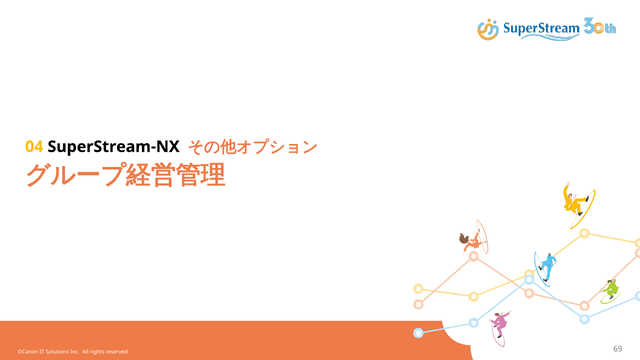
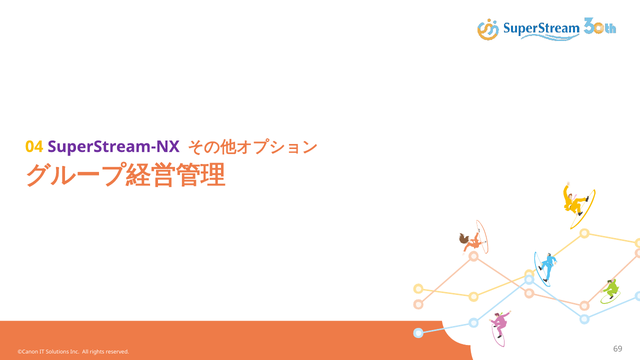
SuperStream-NX colour: black -> purple
